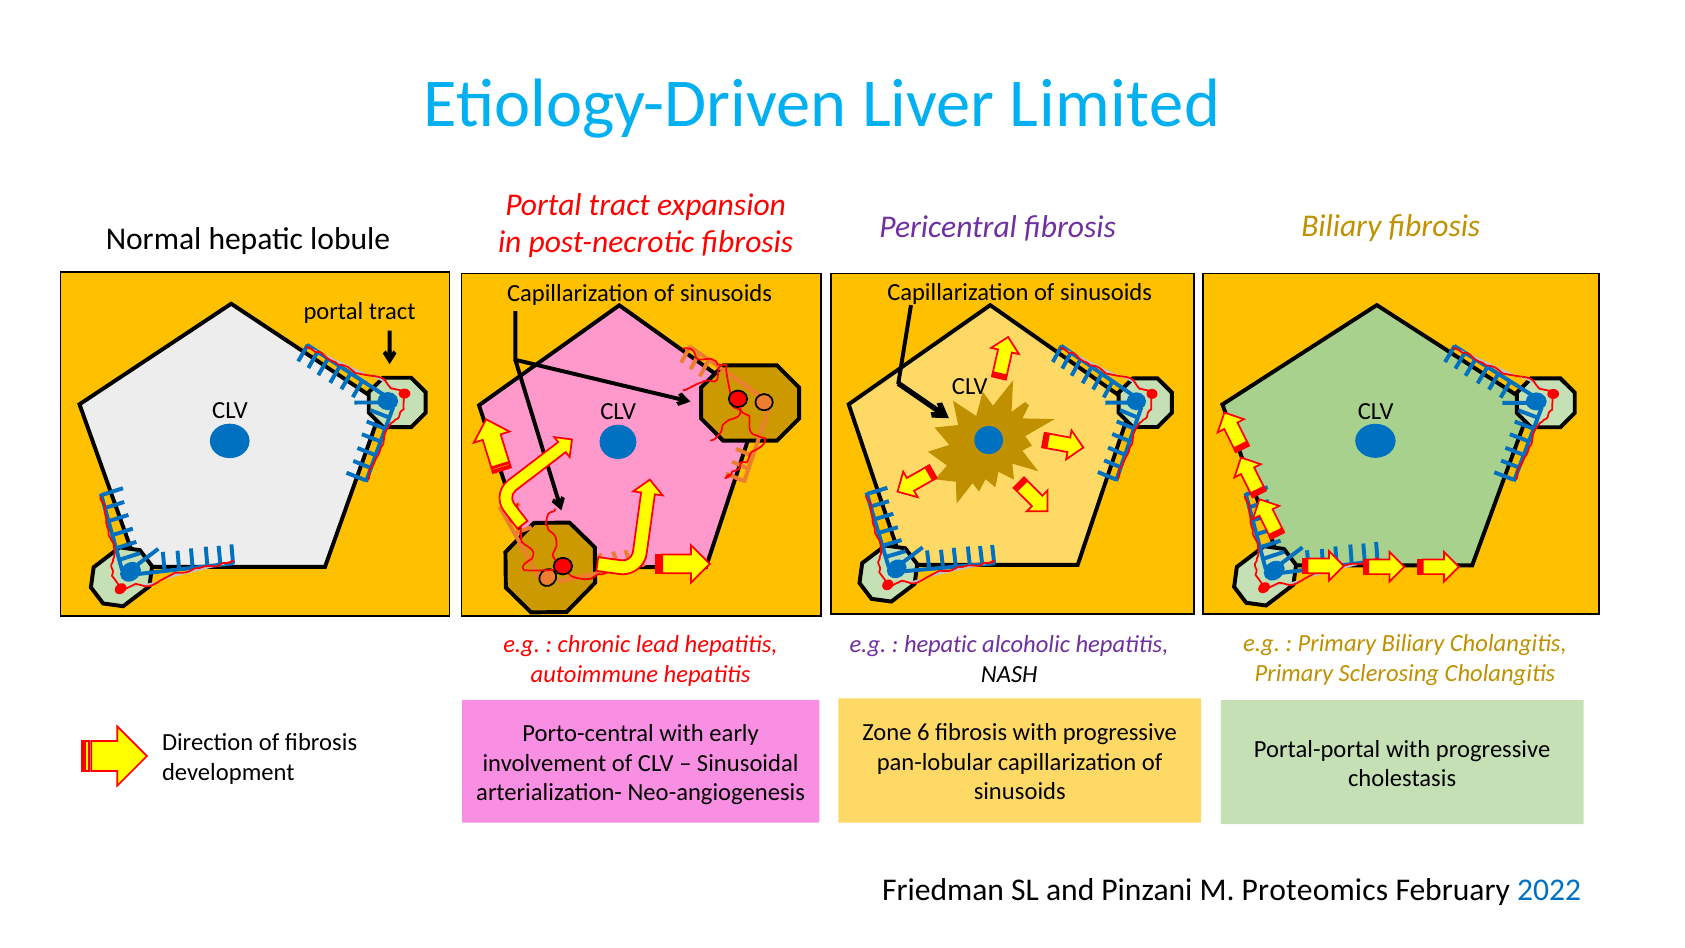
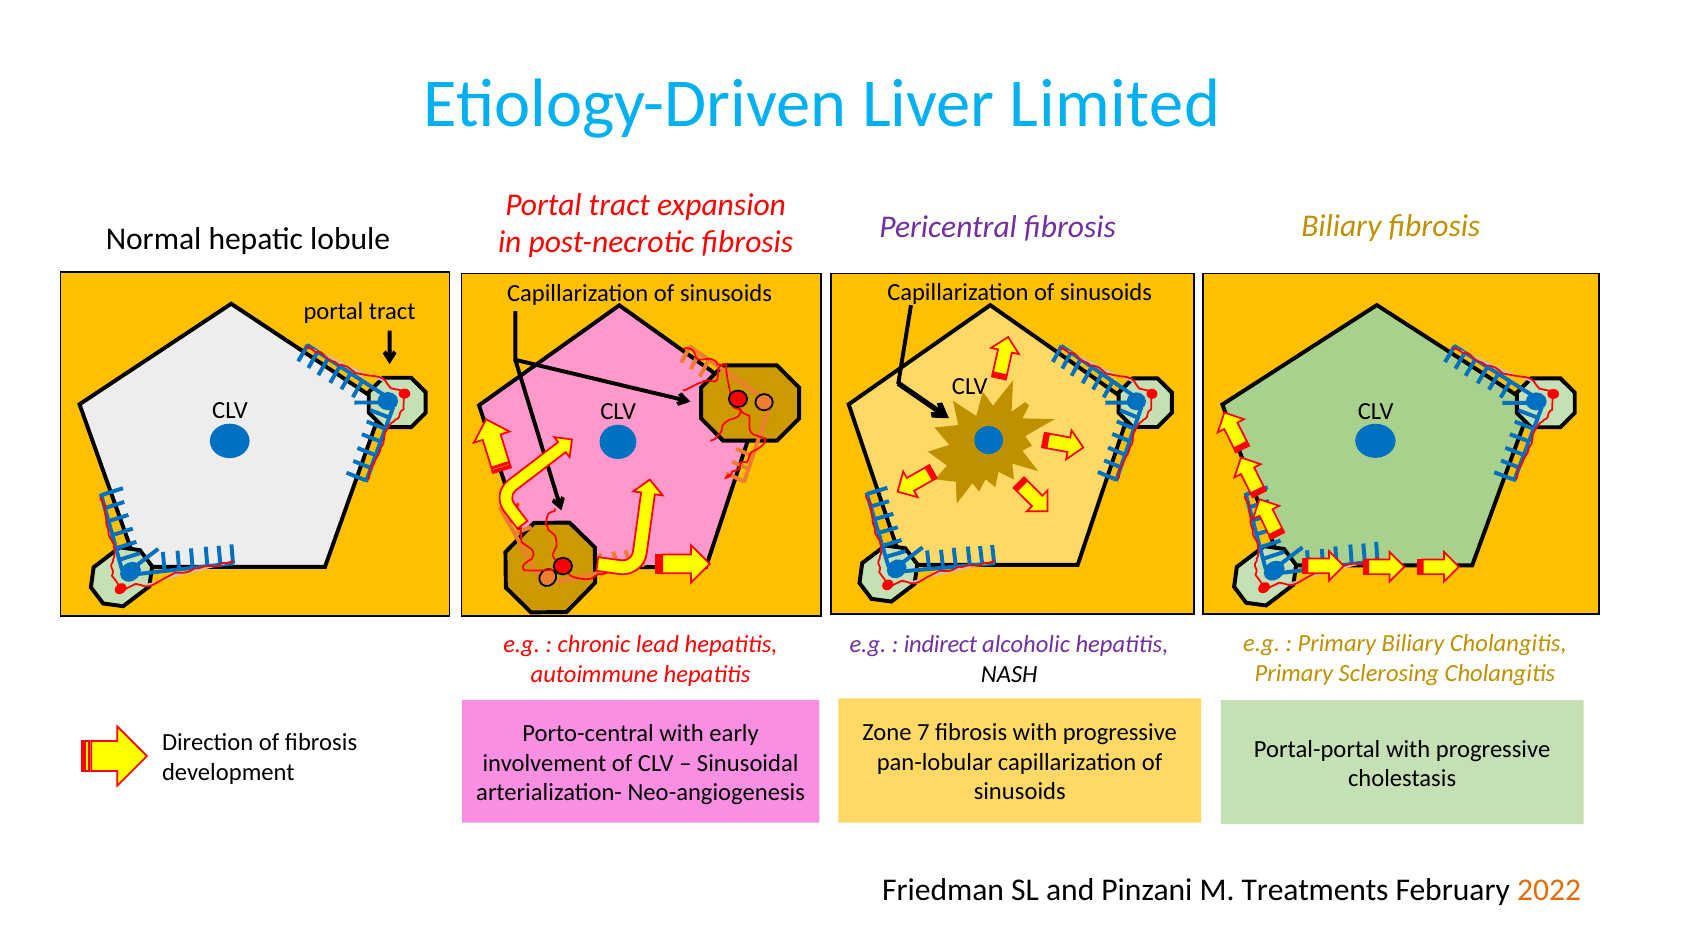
hepatic at (940, 644): hepatic -> indirect
6: 6 -> 7
Proteomics: Proteomics -> Treatments
2022 colour: blue -> orange
